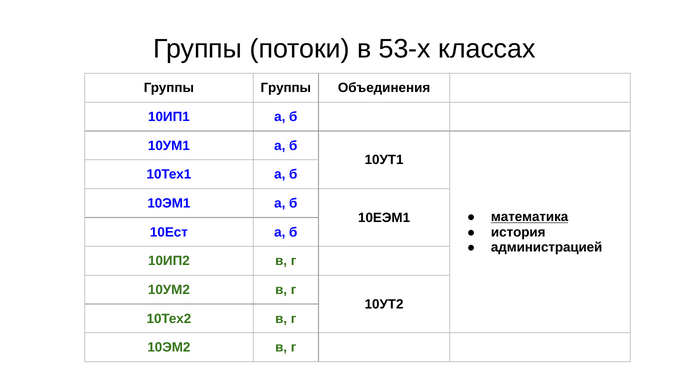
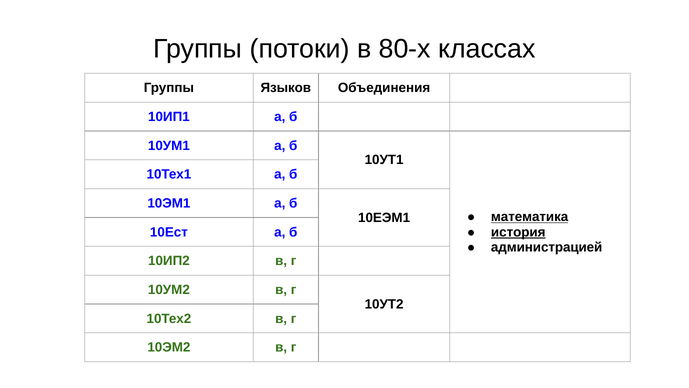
53-х: 53-х -> 80-х
Группы Группы: Группы -> Языков
история underline: none -> present
